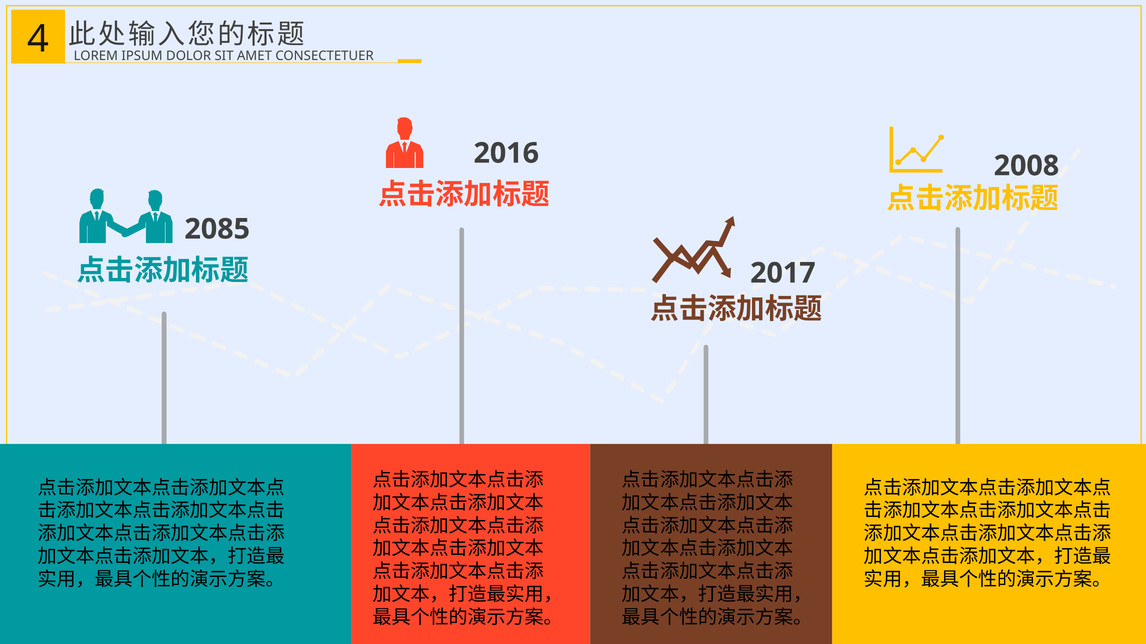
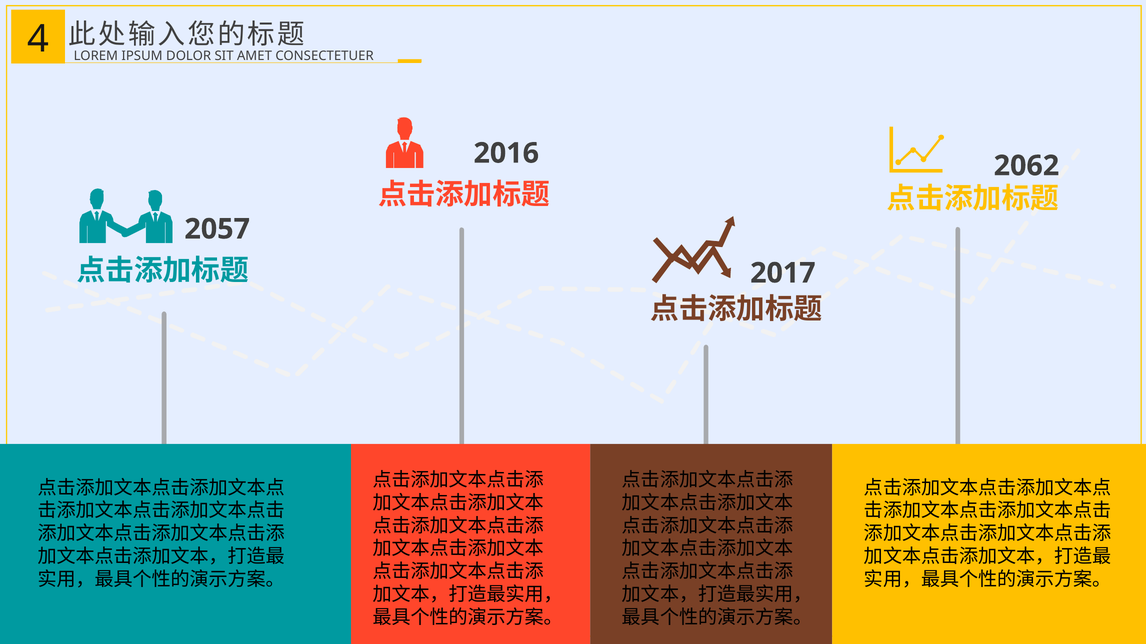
2008: 2008 -> 2062
2085: 2085 -> 2057
